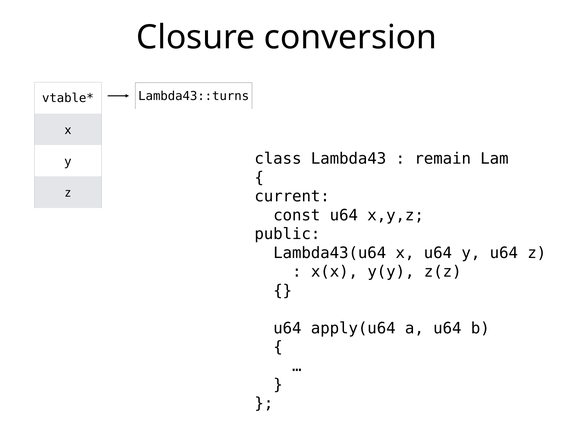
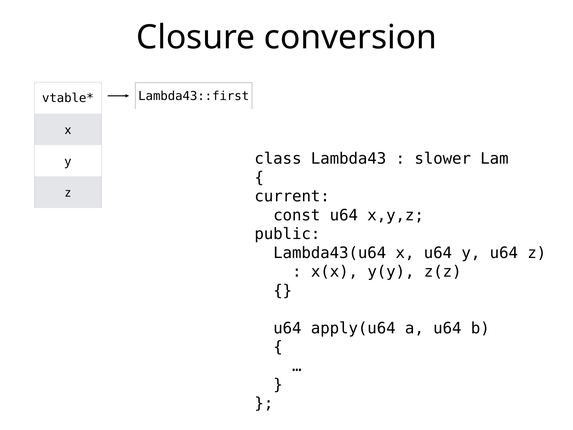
Lambda43::turns: Lambda43::turns -> Lambda43::first
remain: remain -> slower
